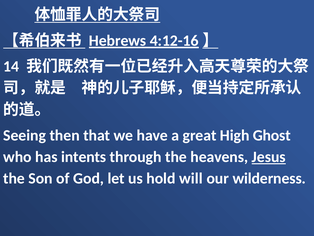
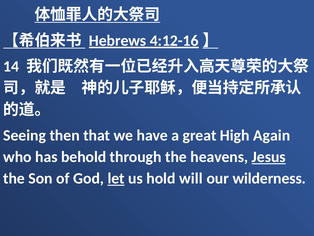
Ghost: Ghost -> Again
intents: intents -> behold
let underline: none -> present
